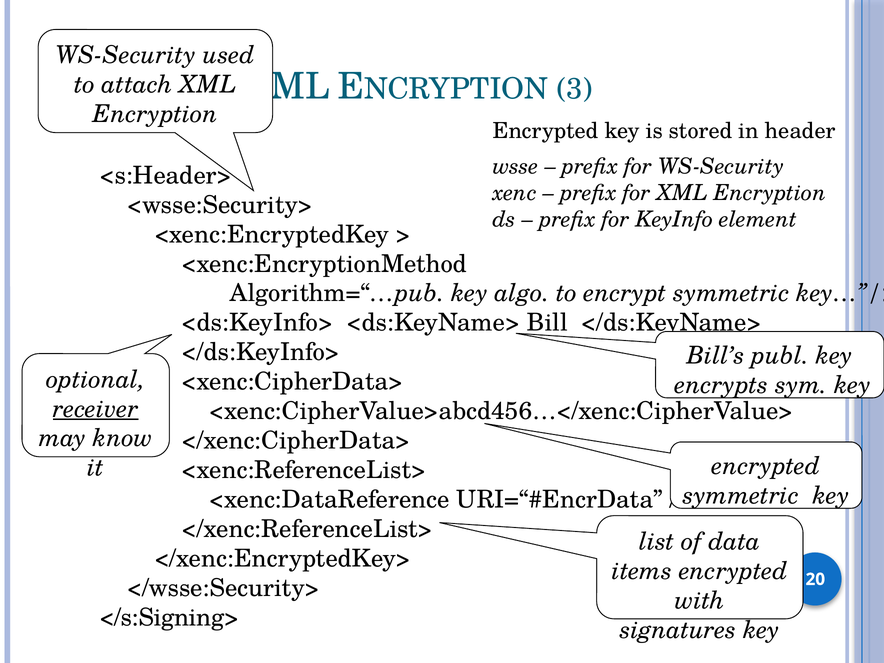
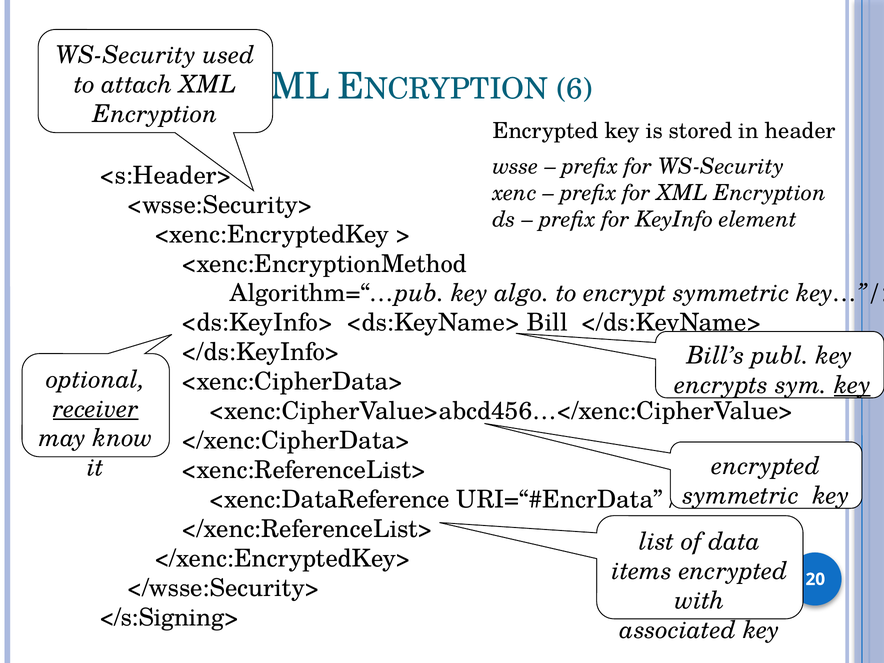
3: 3 -> 6
key at (852, 385) underline: none -> present
signatures: signatures -> associated
